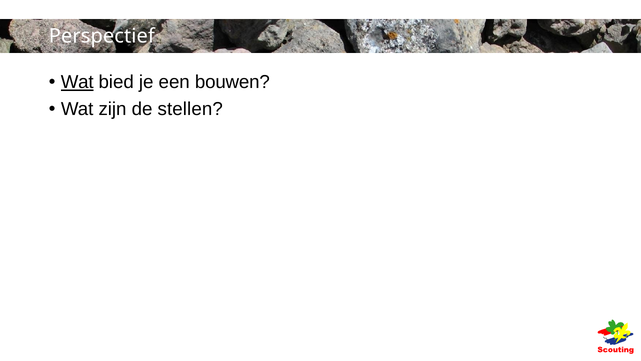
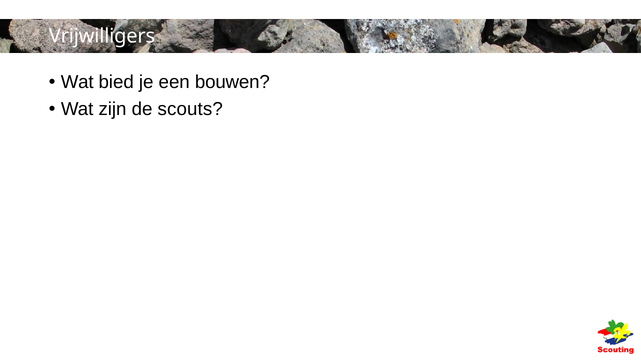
Perspectief: Perspectief -> Vrijwilligers
Wat at (77, 82) underline: present -> none
stellen: stellen -> scouts
